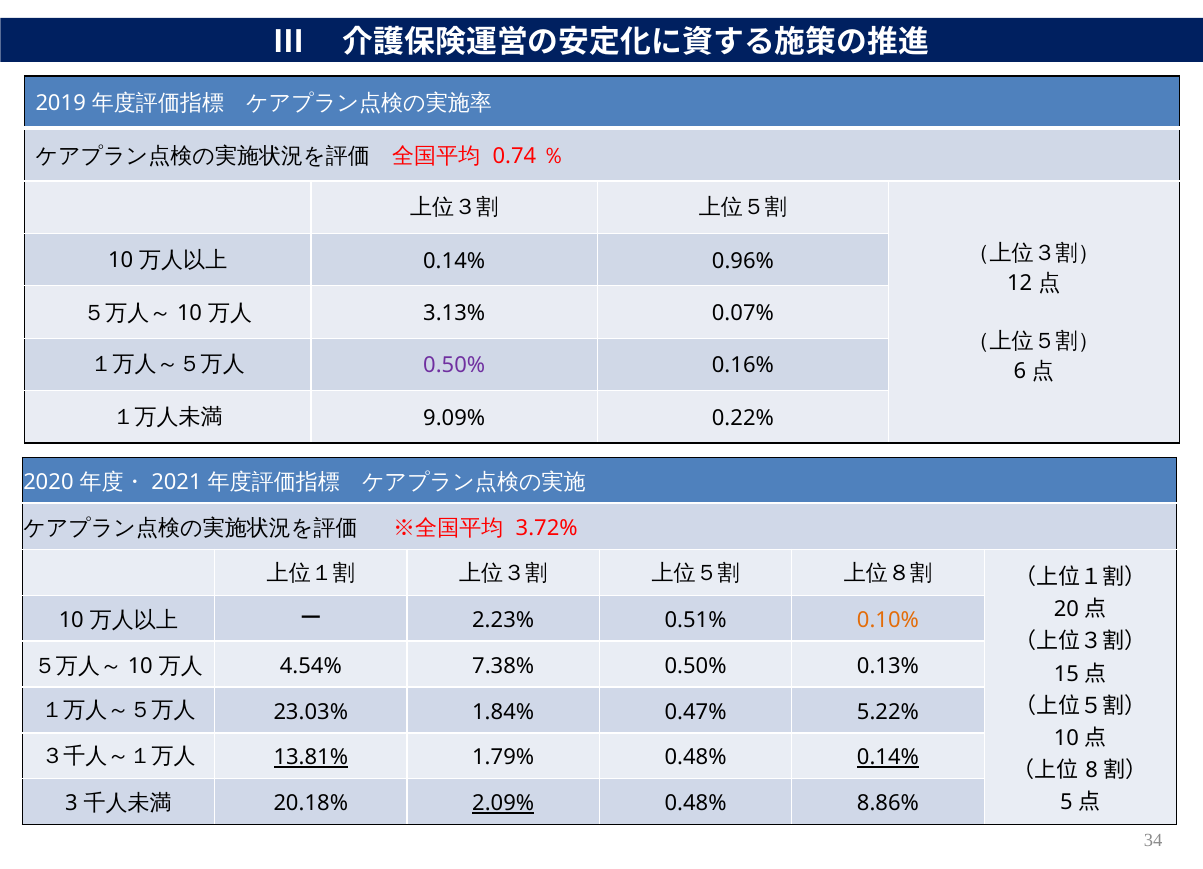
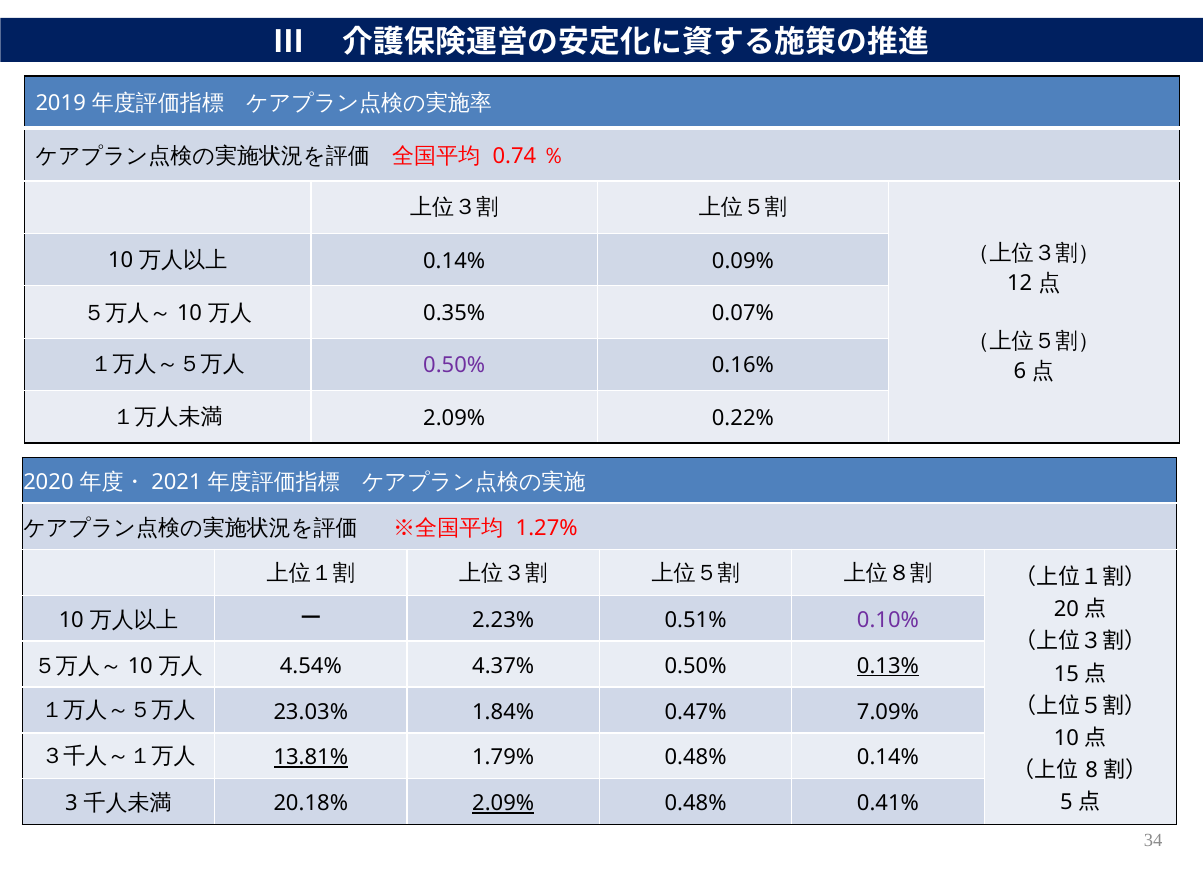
0.96%: 0.96% -> 0.09%
3.13%: 3.13% -> 0.35%
9.09% at (454, 418): 9.09% -> 2.09%
3.72%: 3.72% -> 1.27%
0.10% colour: orange -> purple
7.38%: 7.38% -> 4.37%
0.13% underline: none -> present
5.22%: 5.22% -> 7.09%
0.14% at (888, 758) underline: present -> none
8.86%: 8.86% -> 0.41%
